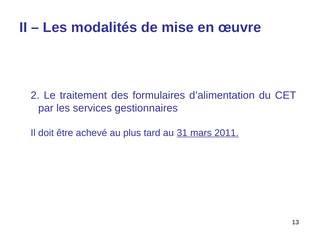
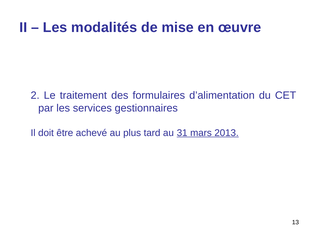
2011: 2011 -> 2013
